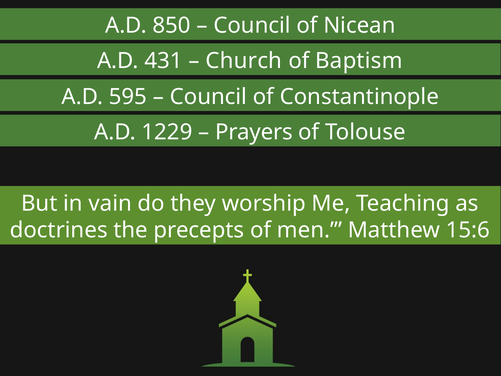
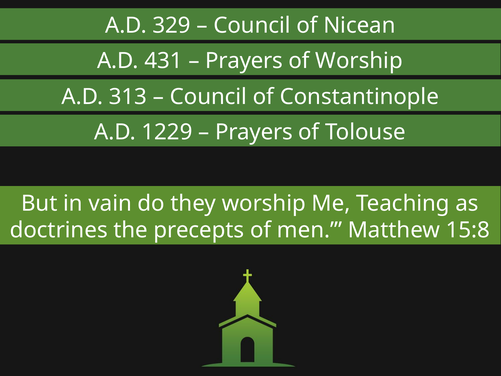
850: 850 -> 329
Church at (244, 61): Church -> Prayers
of Baptism: Baptism -> Worship
595: 595 -> 313
15:6: 15:6 -> 15:8
